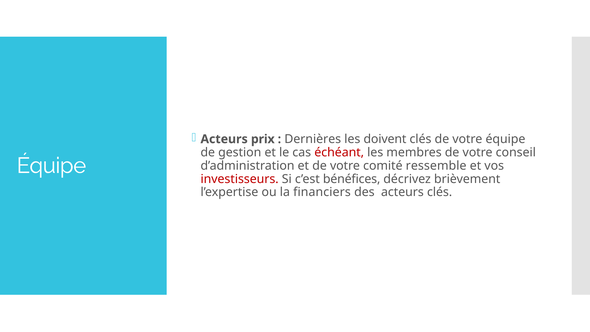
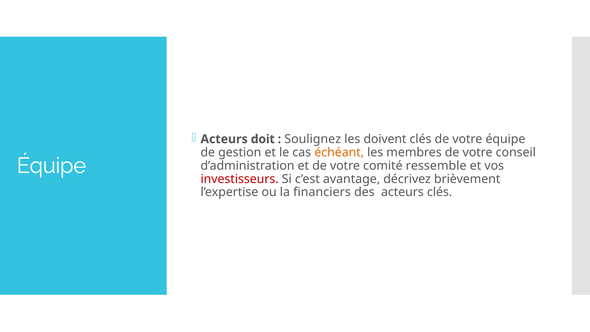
prix: prix -> doit
Dernières: Dernières -> Soulignez
échéant colour: red -> orange
bénéfices: bénéfices -> avantage
